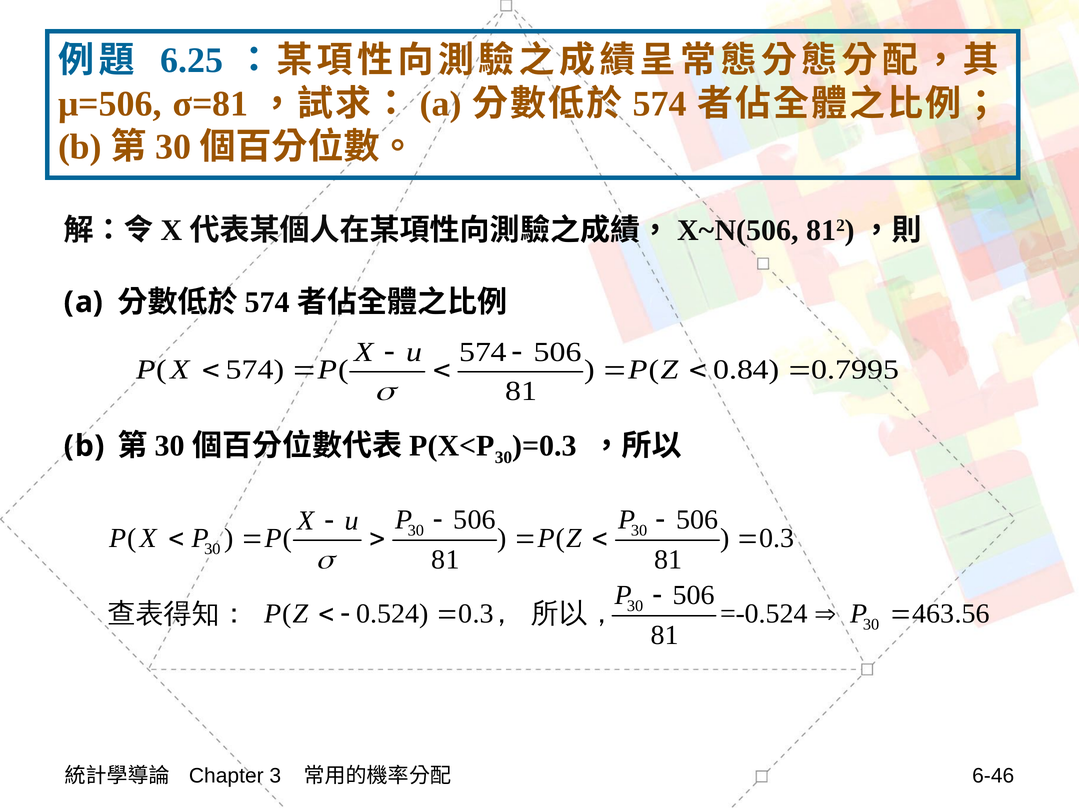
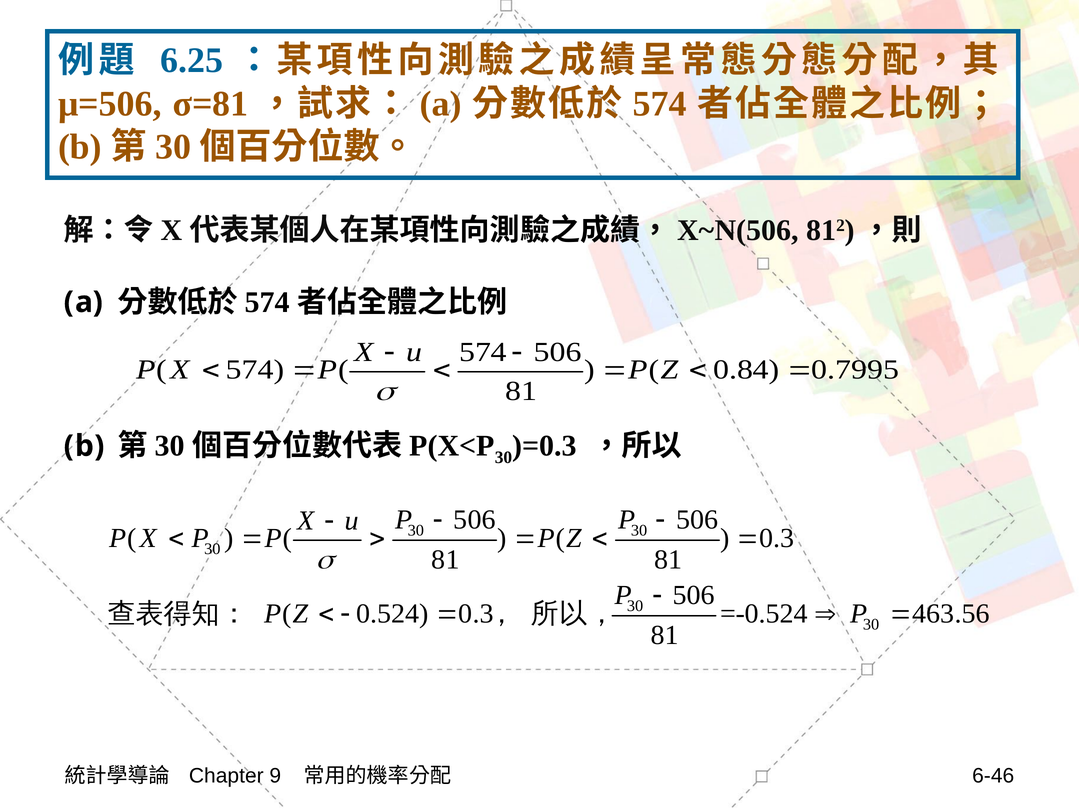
3: 3 -> 9
